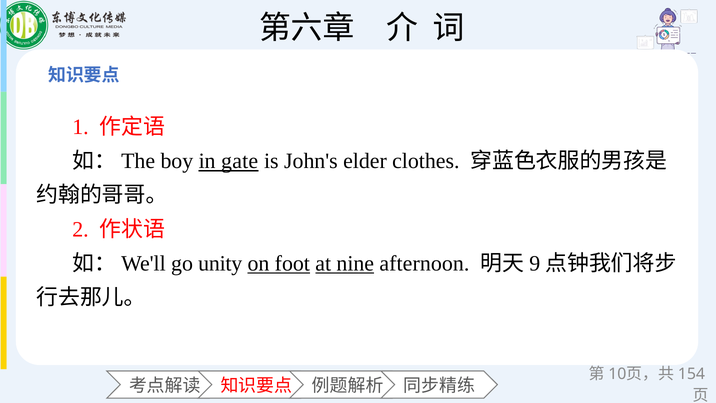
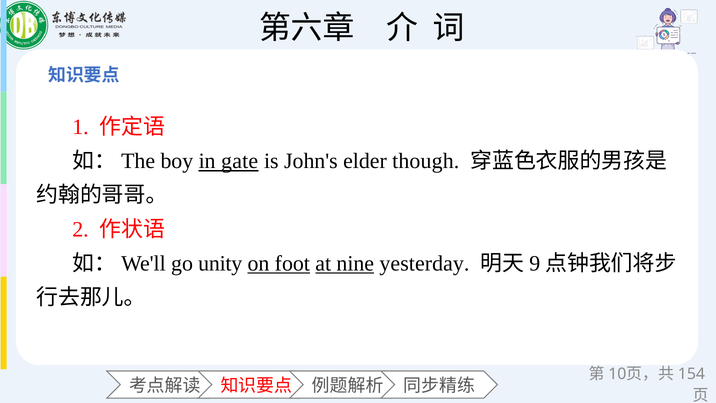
clothes: clothes -> though
afternoon: afternoon -> yesterday
